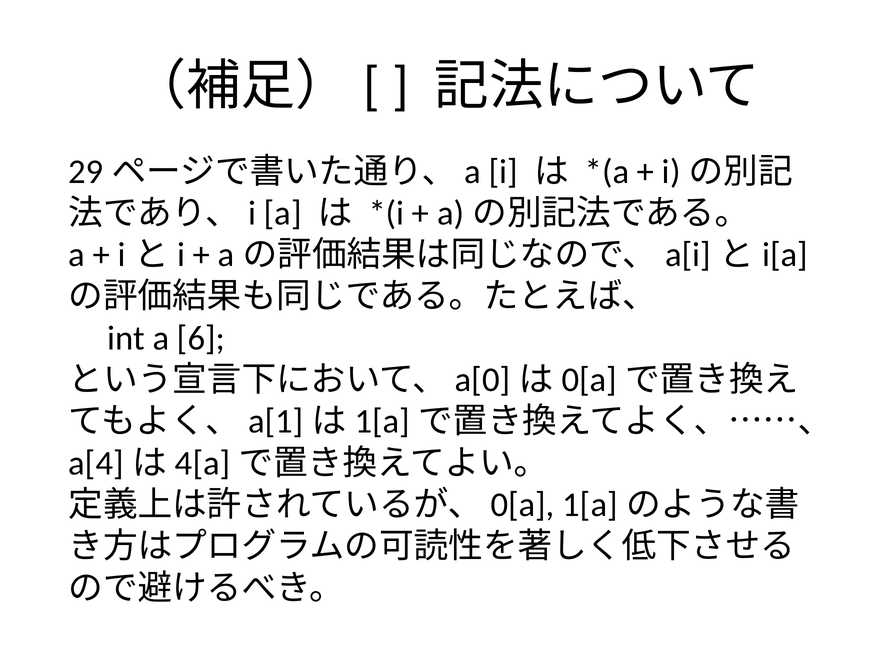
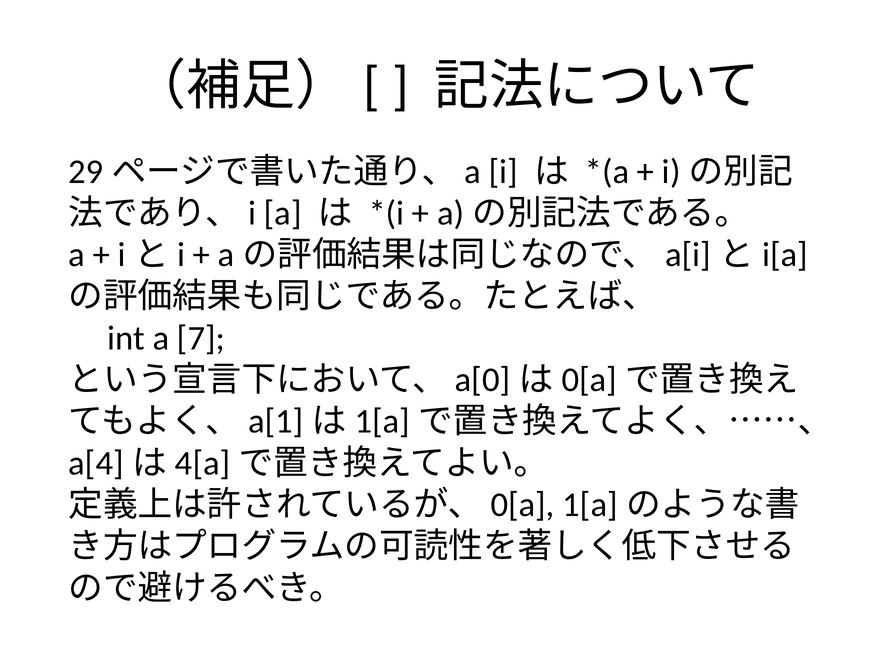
6: 6 -> 7
